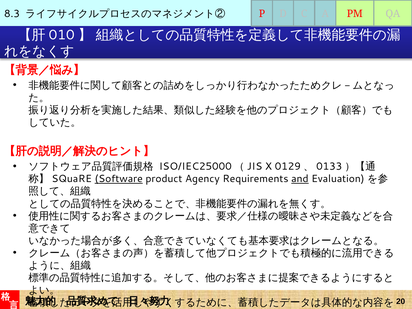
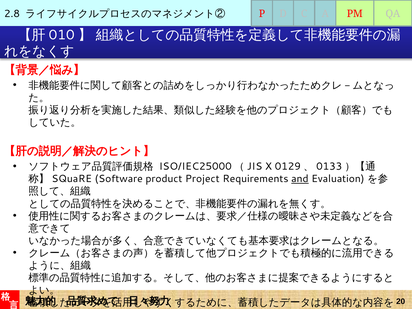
8.3: 8.3 -> 2.8
Software underline: present -> none
Agency: Agency -> Project
